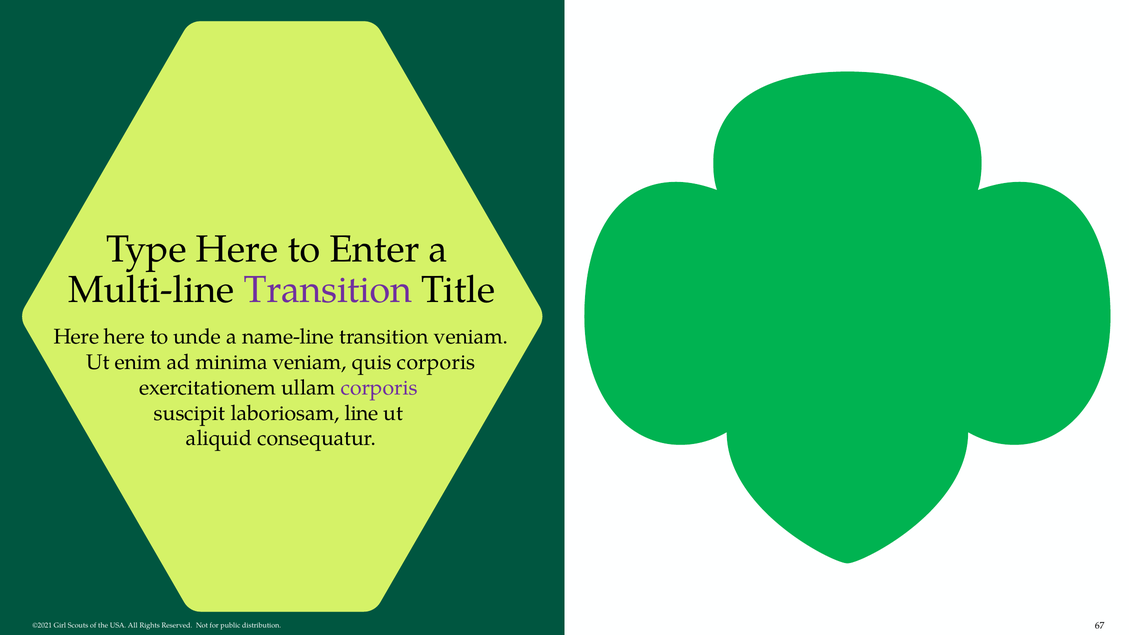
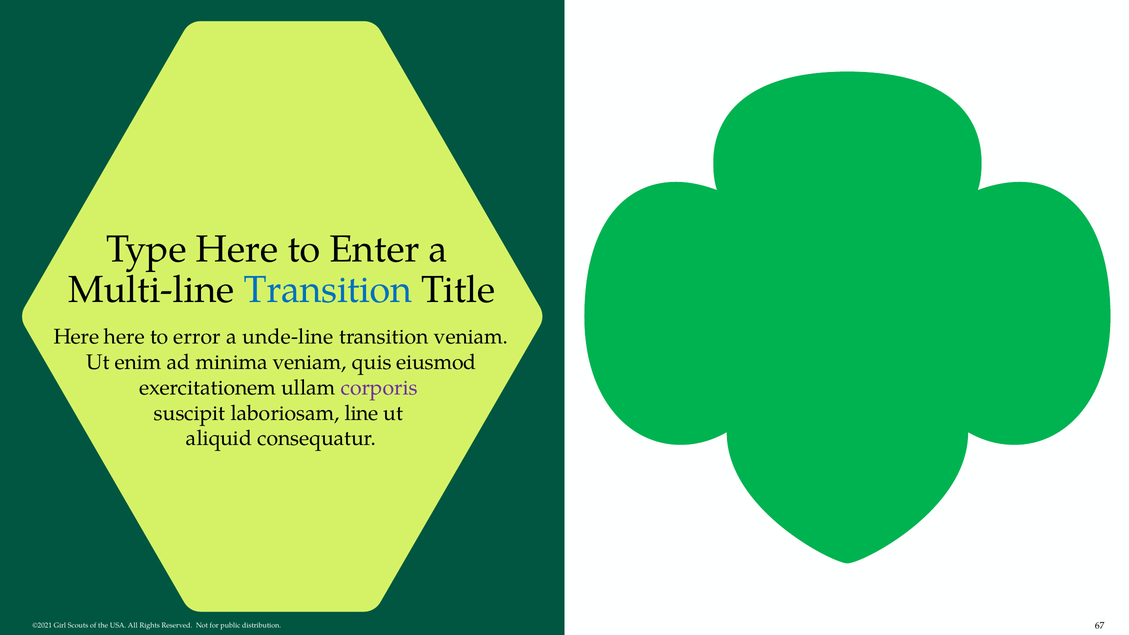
Transition at (328, 290) colour: purple -> blue
unde: unde -> error
name-line: name-line -> unde-line
quis corporis: corporis -> eiusmod
